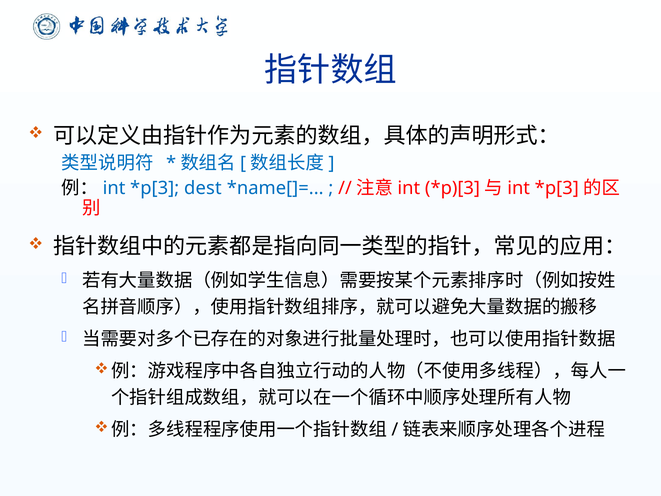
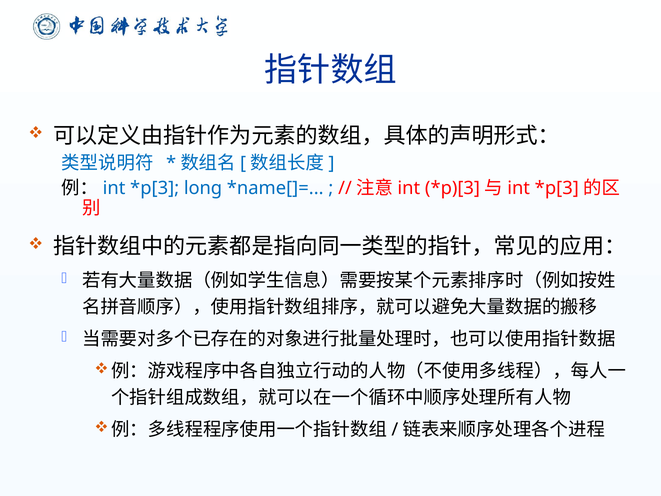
dest: dest -> long
